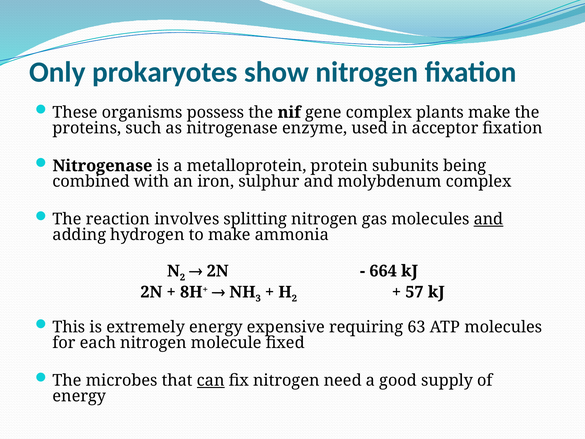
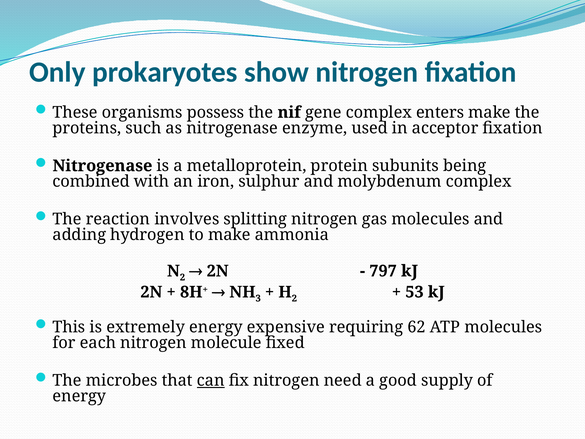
plants: plants -> enters
and at (488, 219) underline: present -> none
664: 664 -> 797
57: 57 -> 53
63: 63 -> 62
